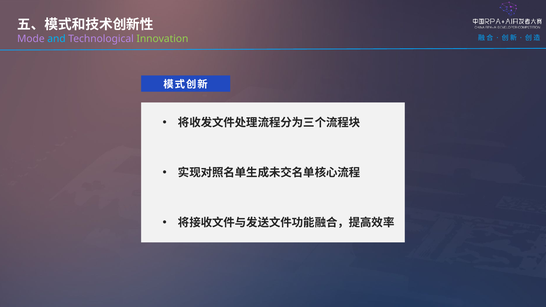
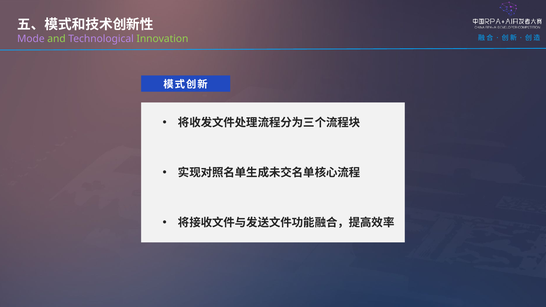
and colour: light blue -> light green
